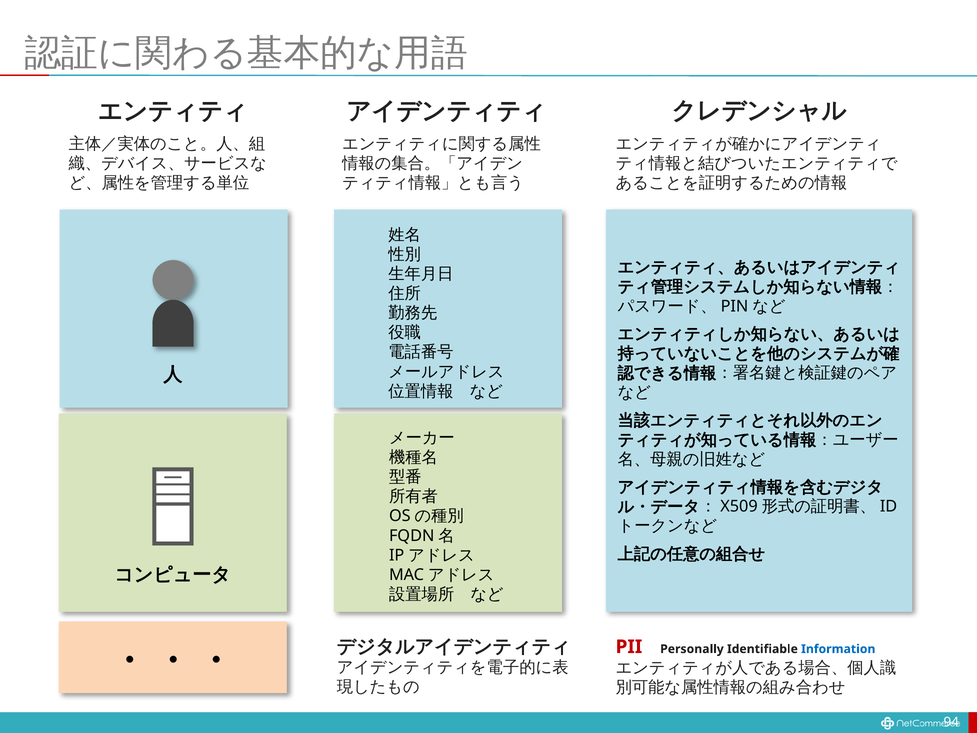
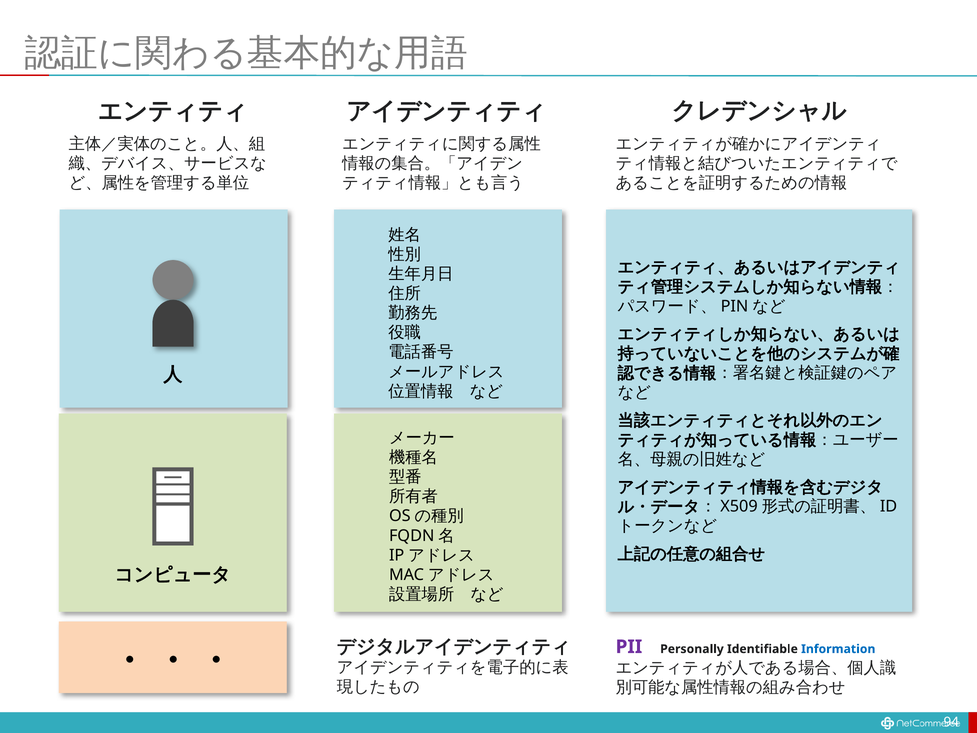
PII colour: red -> purple
